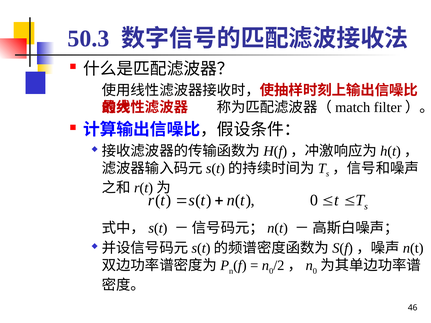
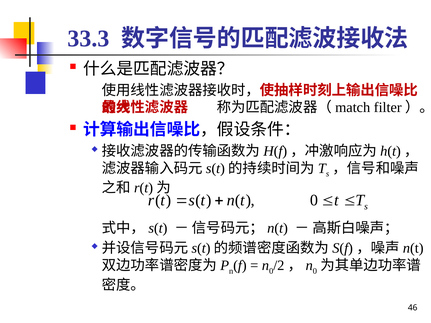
50.3: 50.3 -> 33.3
